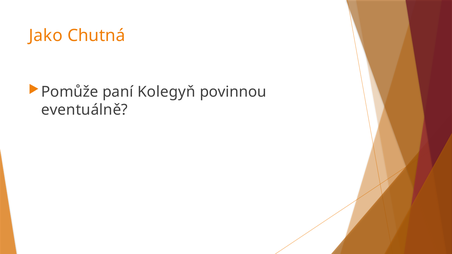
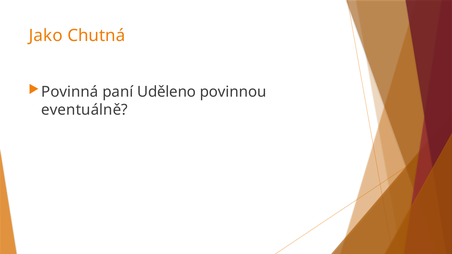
Pomůže: Pomůže -> Povinná
Kolegyň: Kolegyň -> Uděleno
